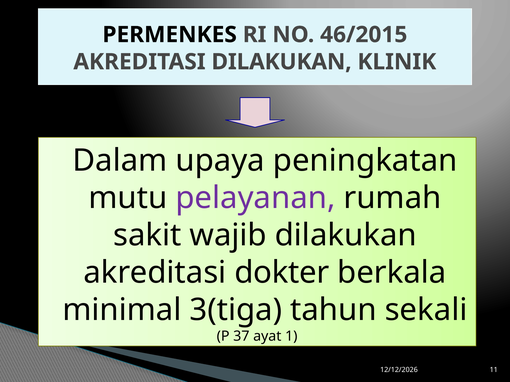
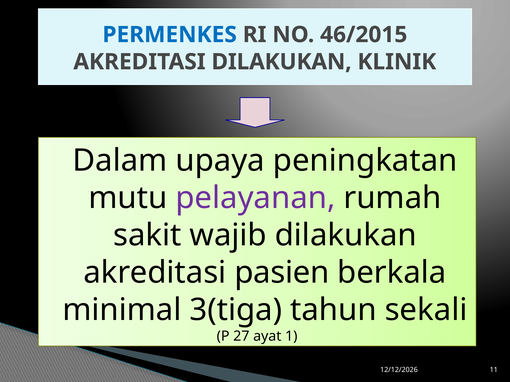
PERMENKES colour: black -> blue
dokter: dokter -> pasien
37: 37 -> 27
